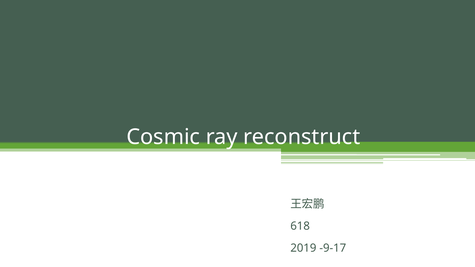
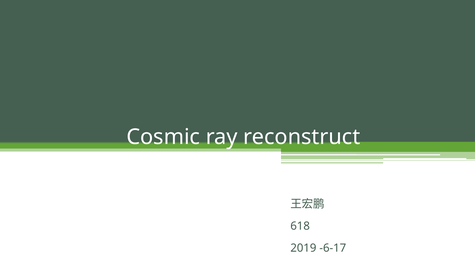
-9-17: -9-17 -> -6-17
